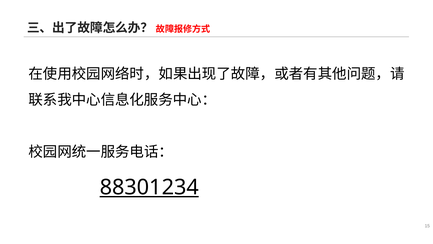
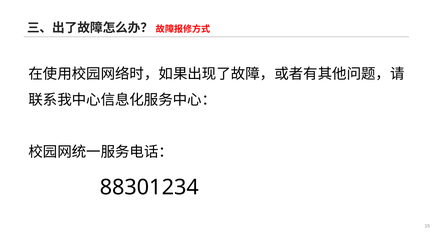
88301234 underline: present -> none
